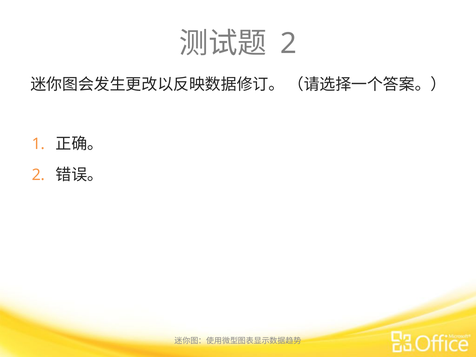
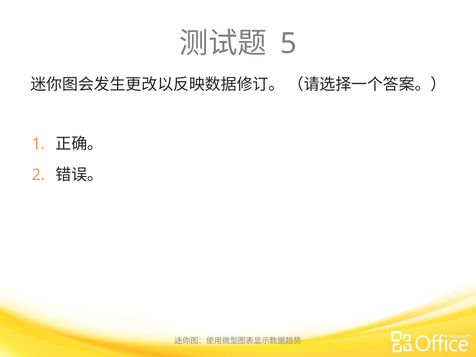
2 at (288, 44): 2 -> 5
